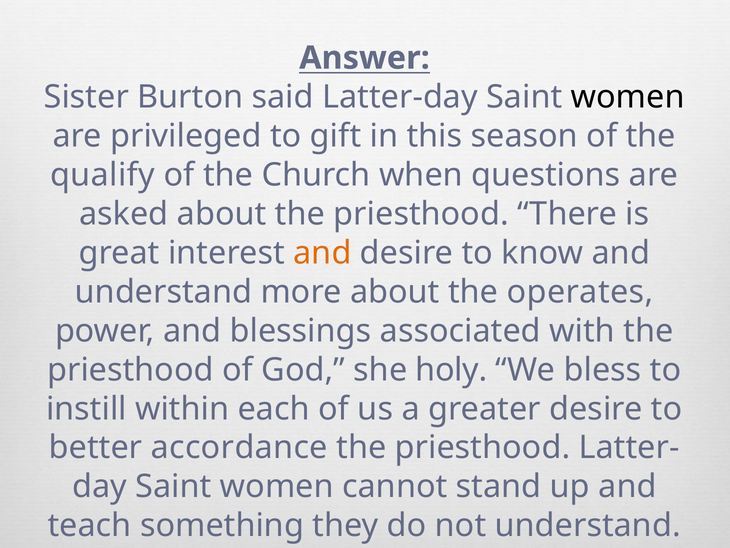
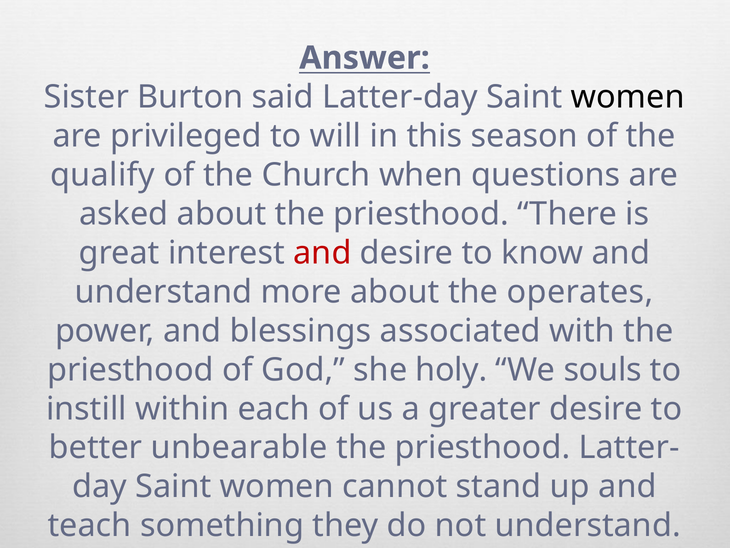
gift: gift -> will
and at (322, 253) colour: orange -> red
bless: bless -> souls
accordance: accordance -> unbearable
